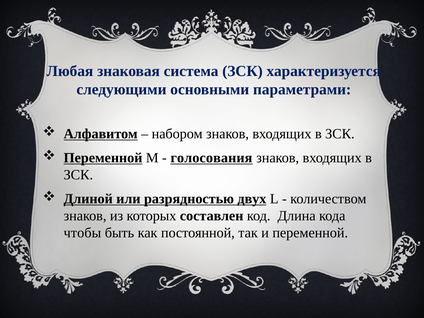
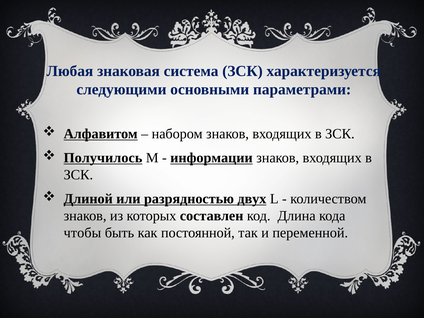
Переменной at (103, 158): Переменной -> Получилось
голосования: голосования -> информации
